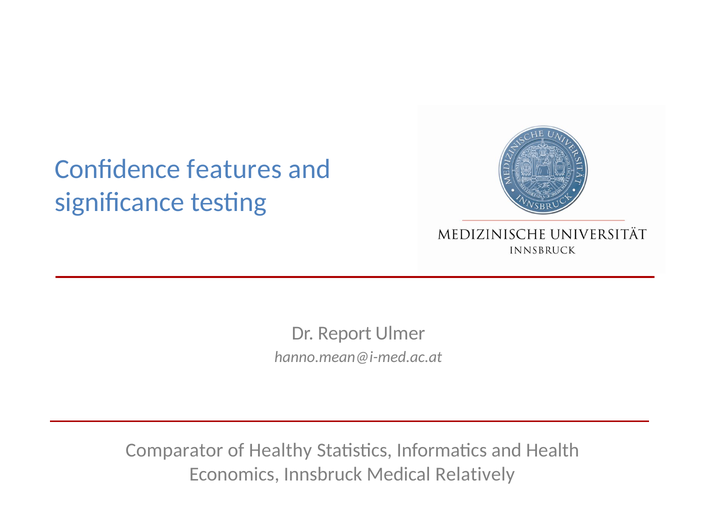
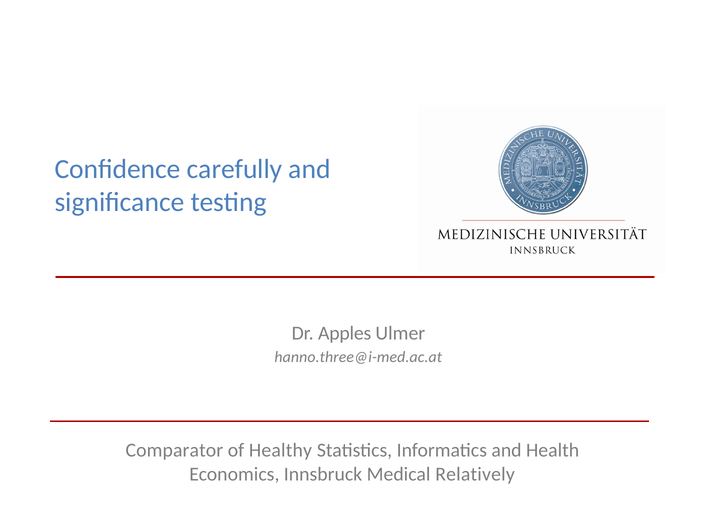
features: features -> carefully
Report: Report -> Apples
hanno.mean@i-med.ac.at: hanno.mean@i-med.ac.at -> hanno.three@i-med.ac.at
